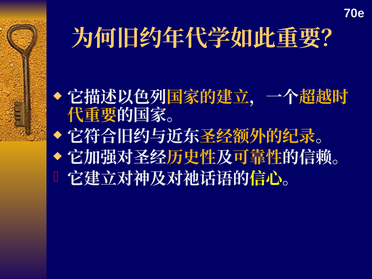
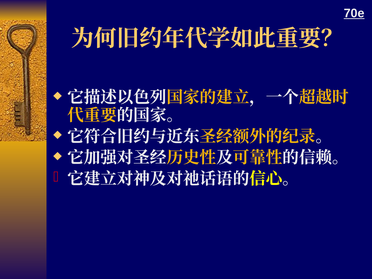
70e underline: none -> present
